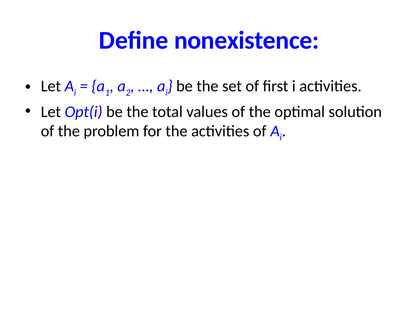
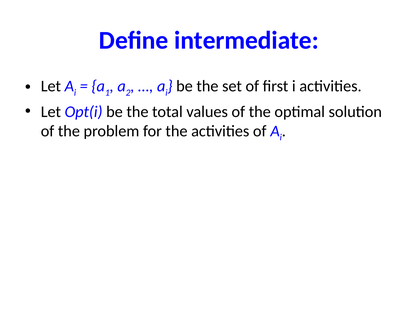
nonexistence: nonexistence -> intermediate
